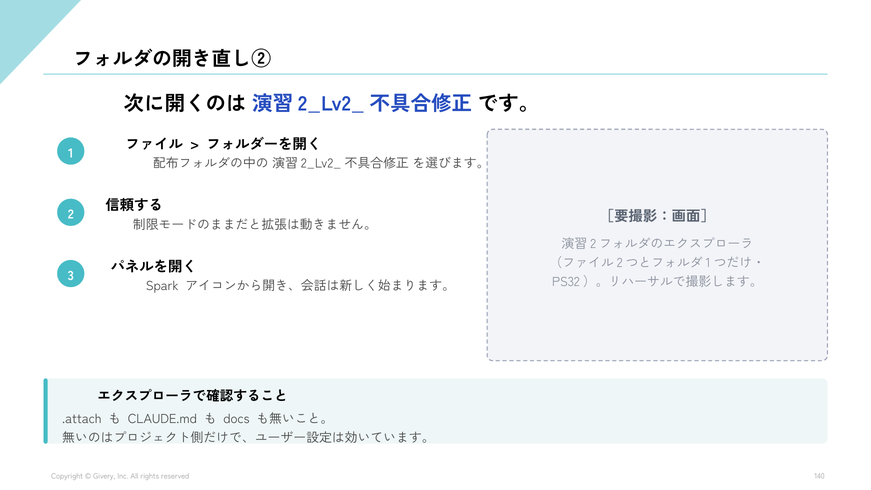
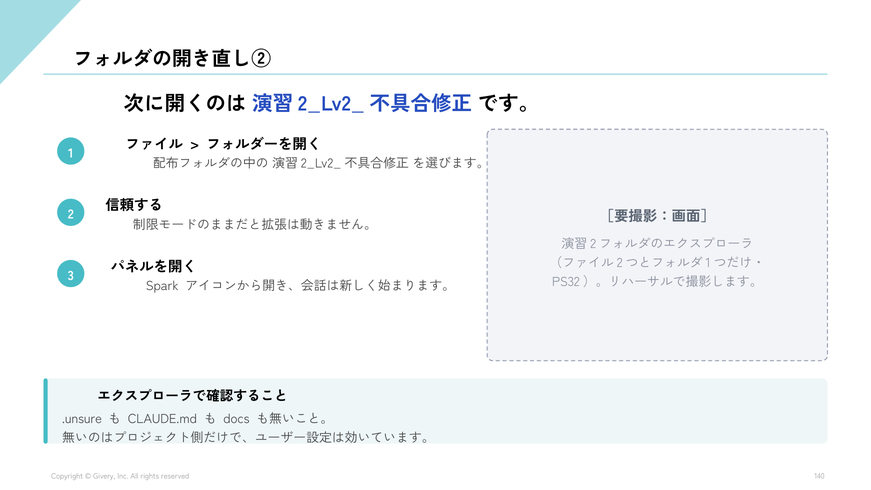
.attach: .attach -> .unsure
